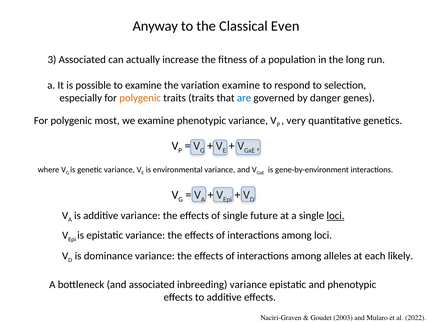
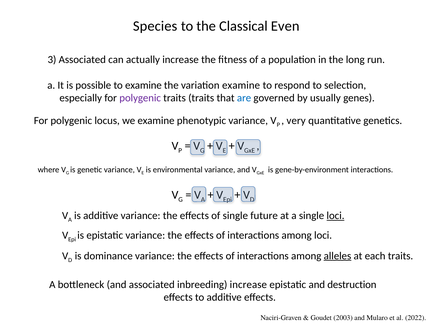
Anyway: Anyway -> Species
polygenic at (140, 98) colour: orange -> purple
danger: danger -> usually
most: most -> locus
alleles underline: none -> present
each likely: likely -> traits
inbreeding variance: variance -> increase
and phenotypic: phenotypic -> destruction
